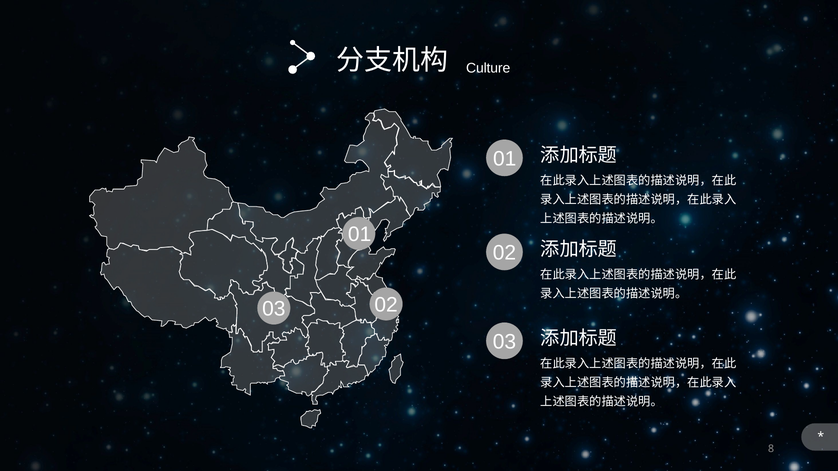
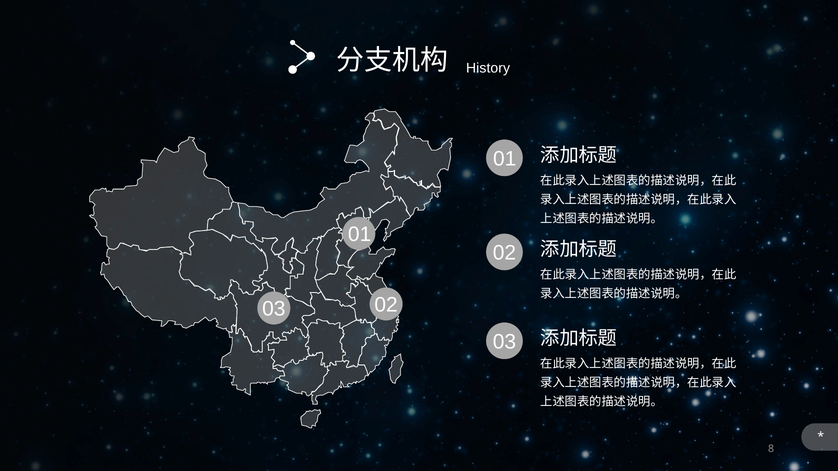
Culture: Culture -> History
